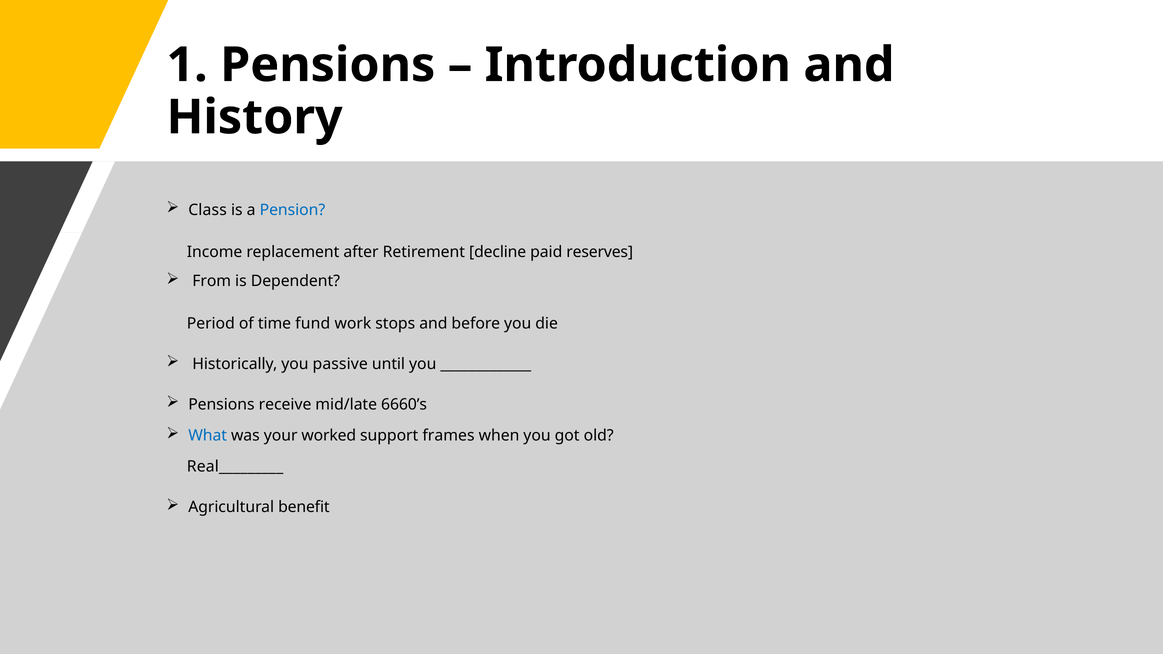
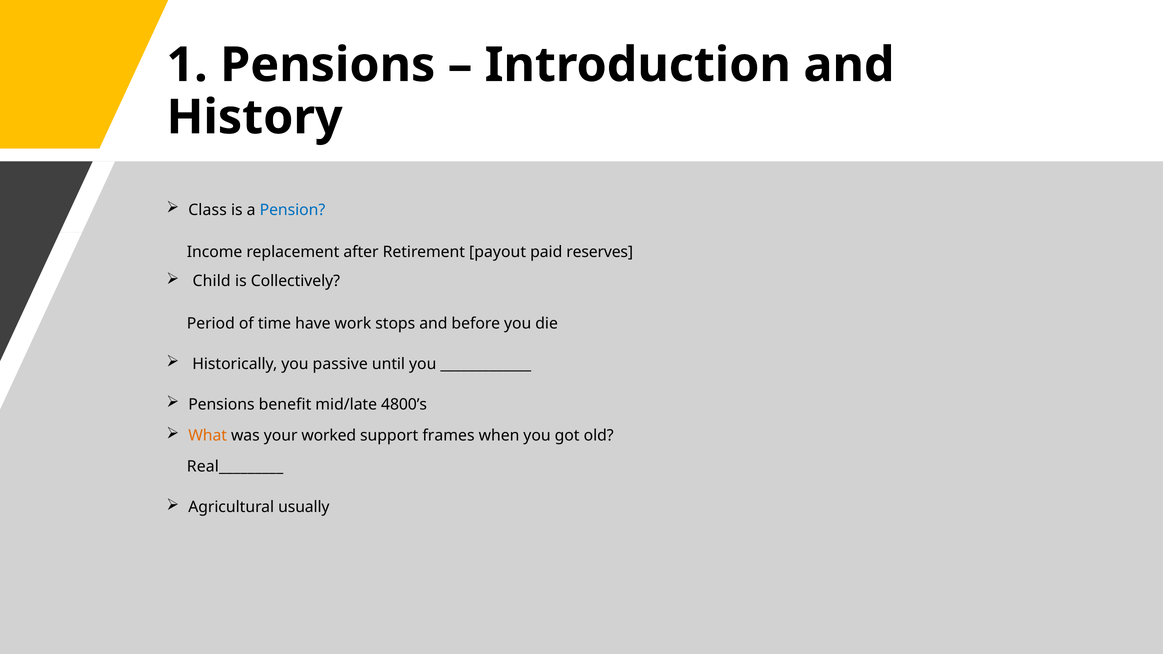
decline: decline -> payout
From: From -> Child
Dependent: Dependent -> Collectively
fund: fund -> have
receive: receive -> benefit
6660’s: 6660’s -> 4800’s
What colour: blue -> orange
benefit: benefit -> usually
